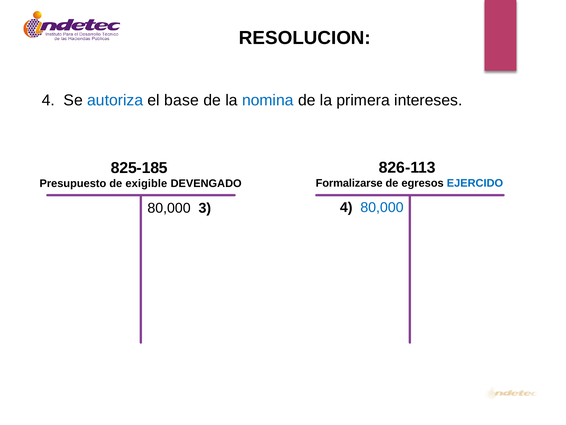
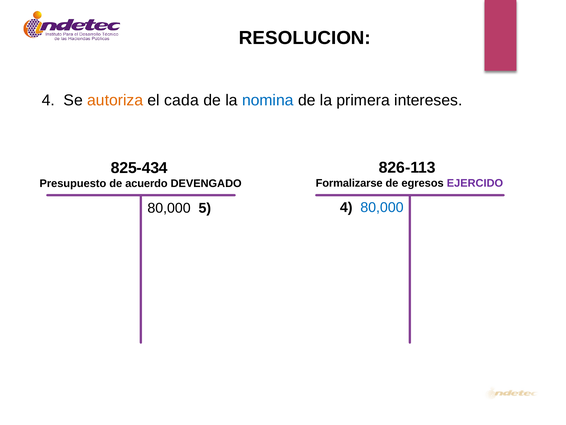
autoriza colour: blue -> orange
base: base -> cada
825-185: 825-185 -> 825-434
EJERCIDO colour: blue -> purple
exigible: exigible -> acuerdo
3: 3 -> 5
